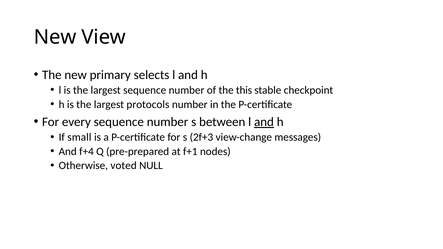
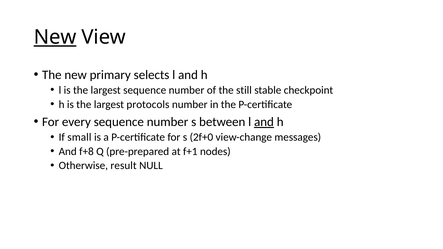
New at (55, 37) underline: none -> present
this: this -> still
2f+3: 2f+3 -> 2f+0
f+4: f+4 -> f+8
voted: voted -> result
